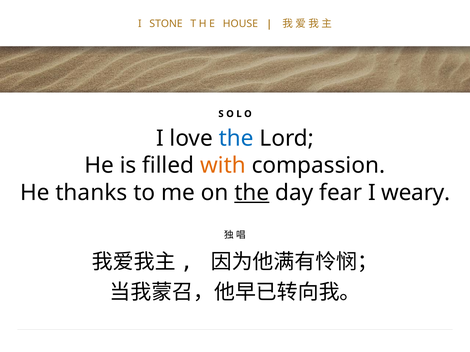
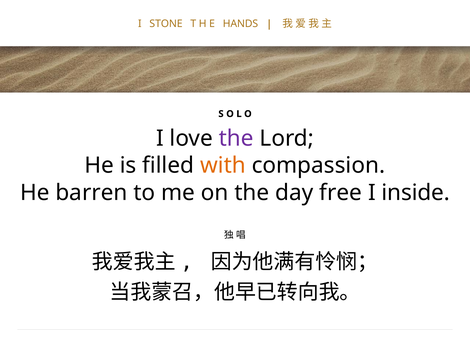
HOUSE: HOUSE -> HANDS
the at (236, 139) colour: blue -> purple
thanks: thanks -> barren
the at (252, 193) underline: present -> none
fear: fear -> free
weary: weary -> inside
